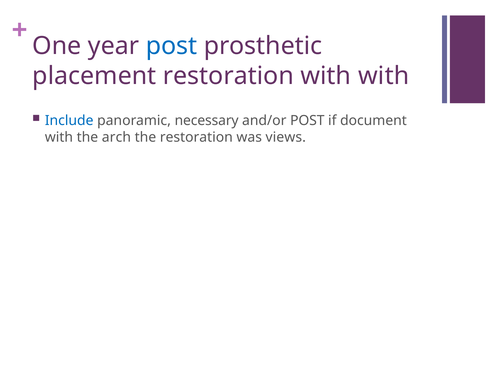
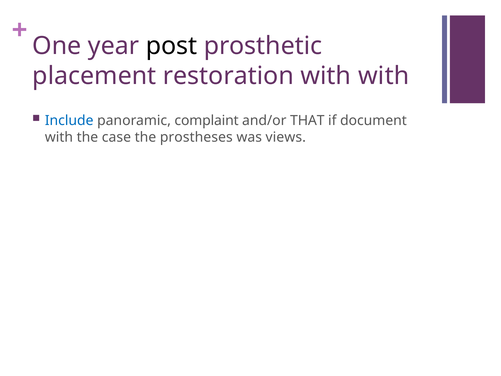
post at (172, 46) colour: blue -> black
necessary: necessary -> complaint
and/or POST: POST -> THAT
arch: arch -> case
the restoration: restoration -> prostheses
